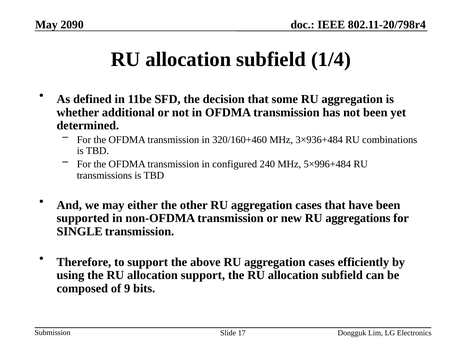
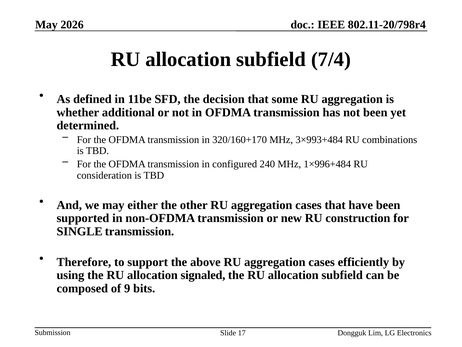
2090: 2090 -> 2026
1/4: 1/4 -> 7/4
320/160+460: 320/160+460 -> 320/160+170
3×936+484: 3×936+484 -> 3×993+484
5×996+484: 5×996+484 -> 1×996+484
transmissions: transmissions -> consideration
aggregations: aggregations -> construction
allocation support: support -> signaled
